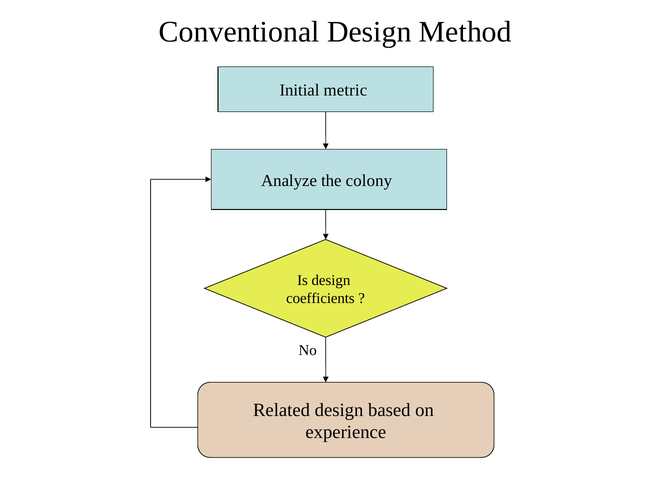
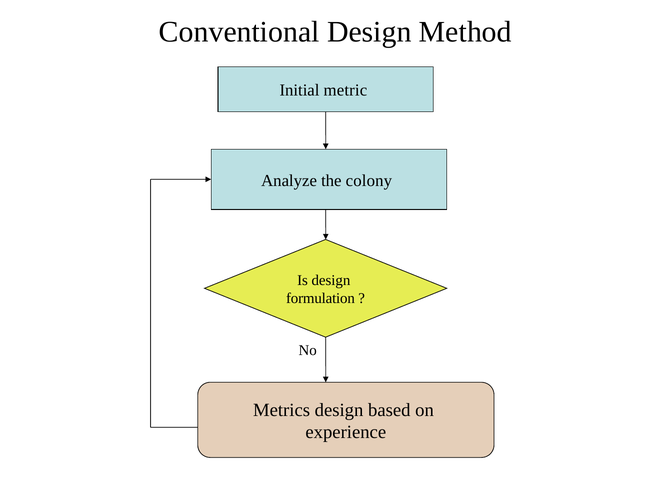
coefficients: coefficients -> formulation
Related: Related -> Metrics
